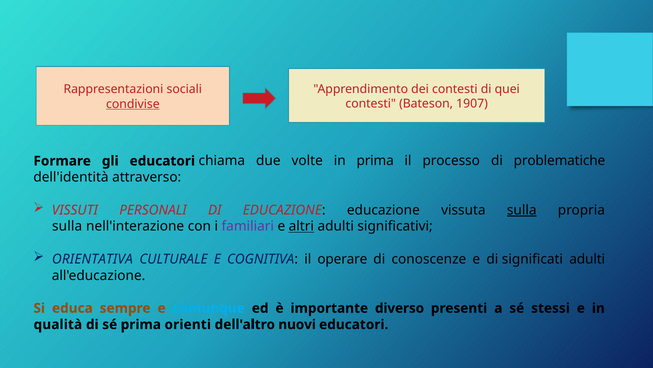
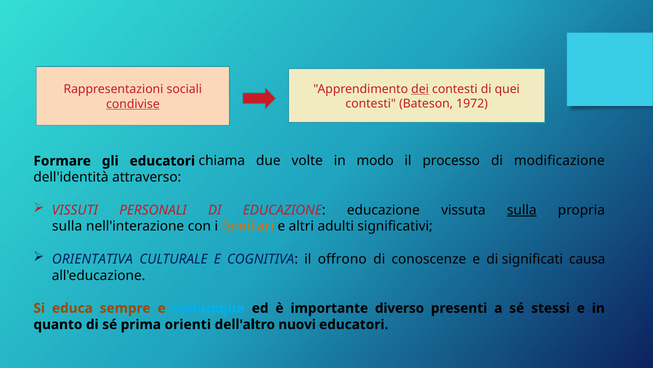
dei underline: none -> present
1907: 1907 -> 1972
in prima: prima -> modo
problematiche: problematiche -> modificazione
familiari colour: purple -> orange
altri underline: present -> none
operare: operare -> offrono
significati adulti: adulti -> causa
qualità: qualità -> quanto
